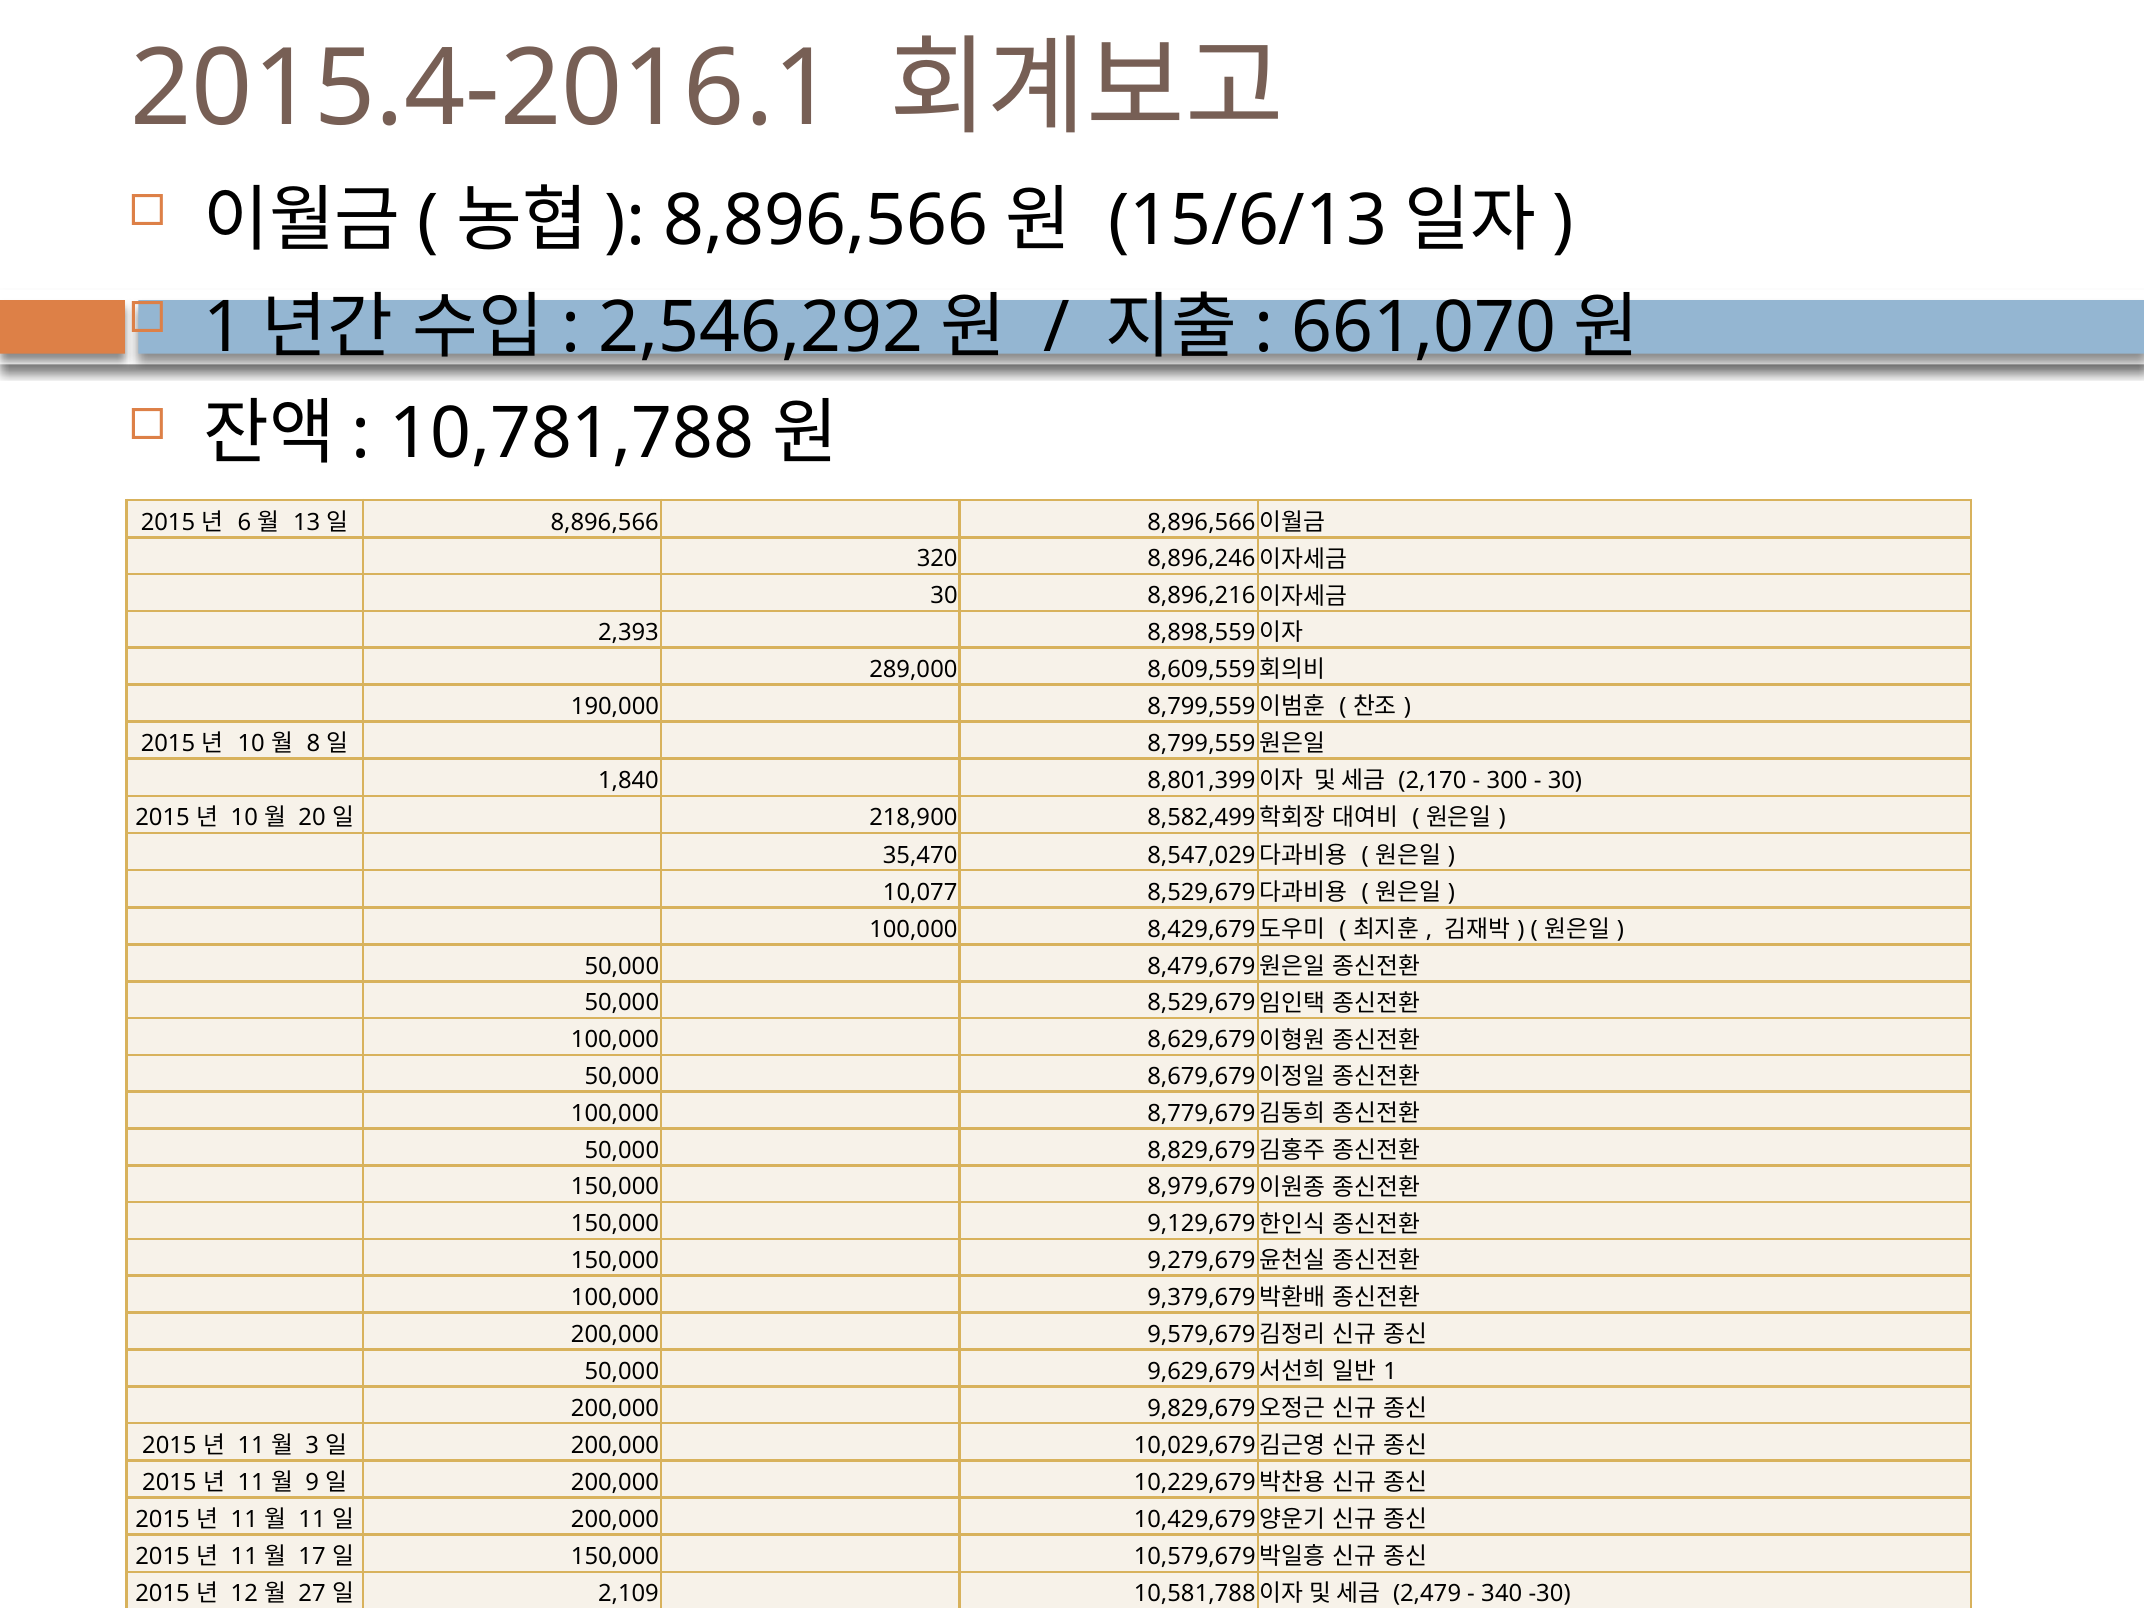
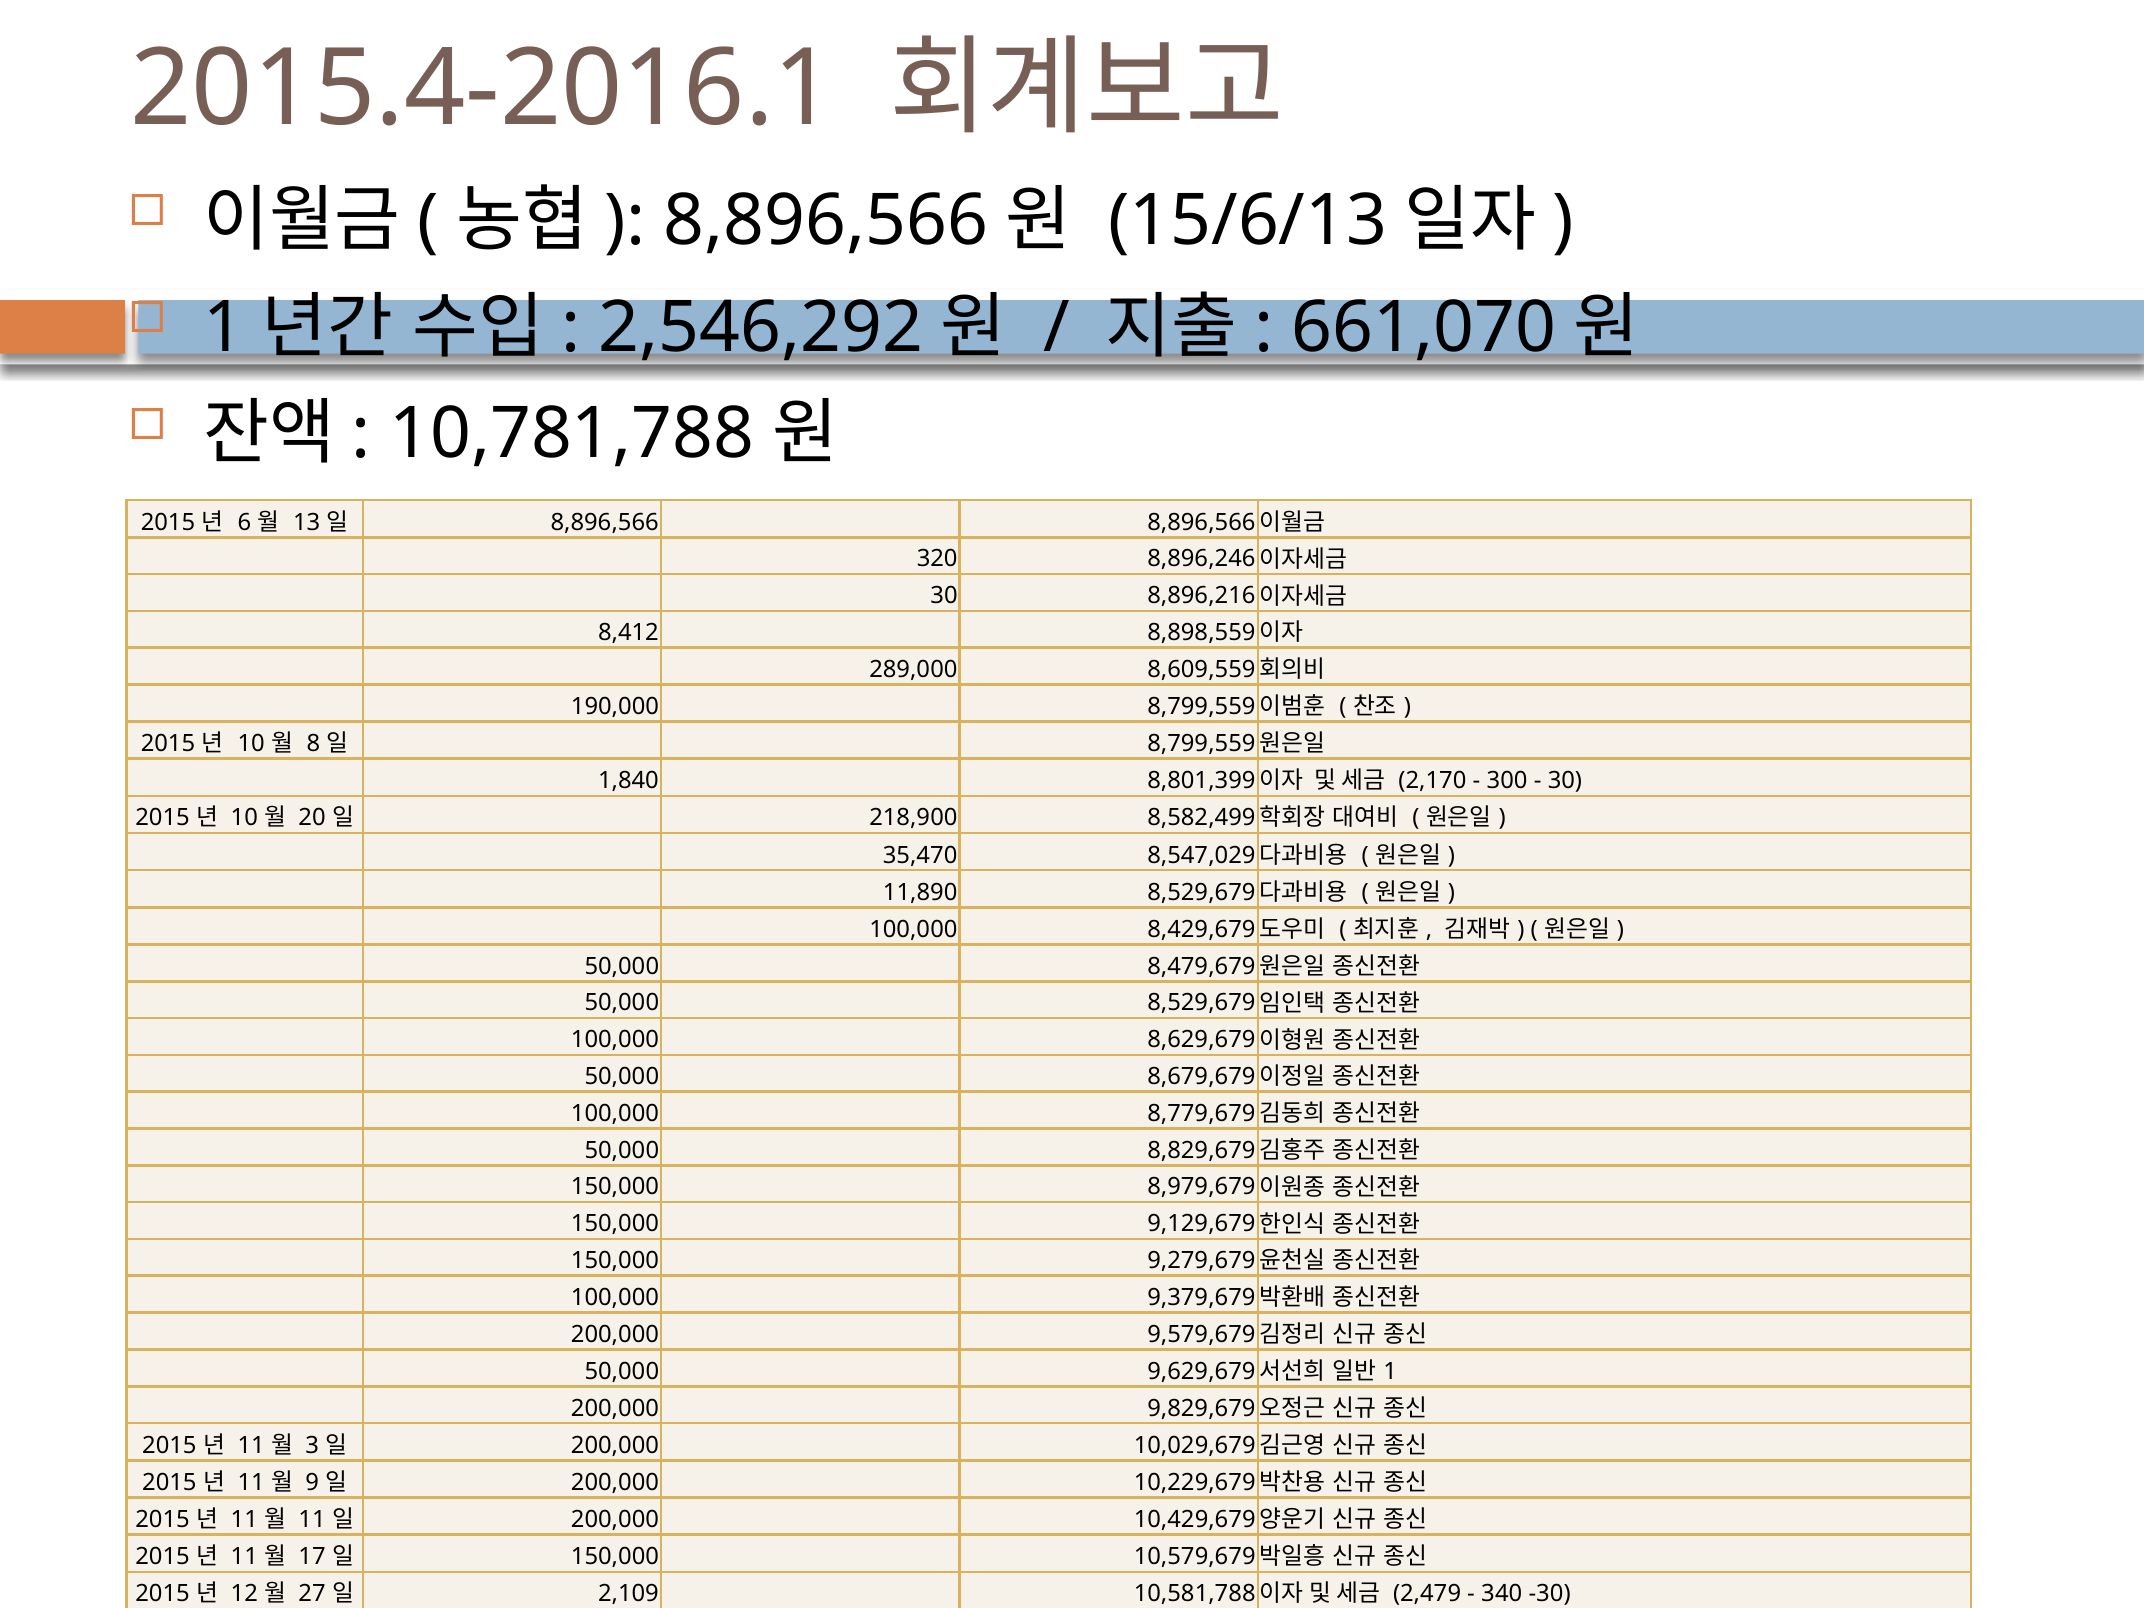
2,393: 2,393 -> 8,412
10,077: 10,077 -> 11,890
